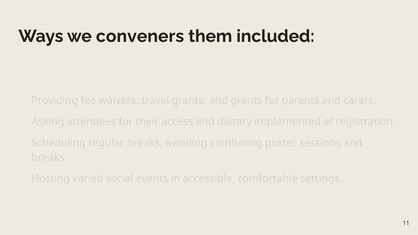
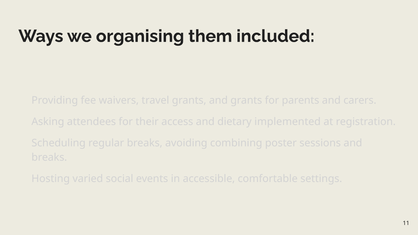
conveners: conveners -> organising
